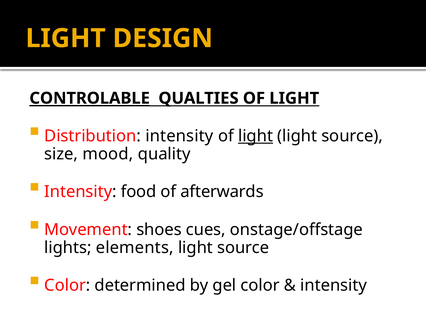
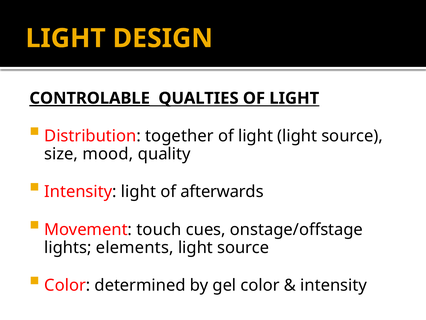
Distribution intensity: intensity -> together
light at (256, 136) underline: present -> none
Intensity food: food -> light
shoes: shoes -> touch
